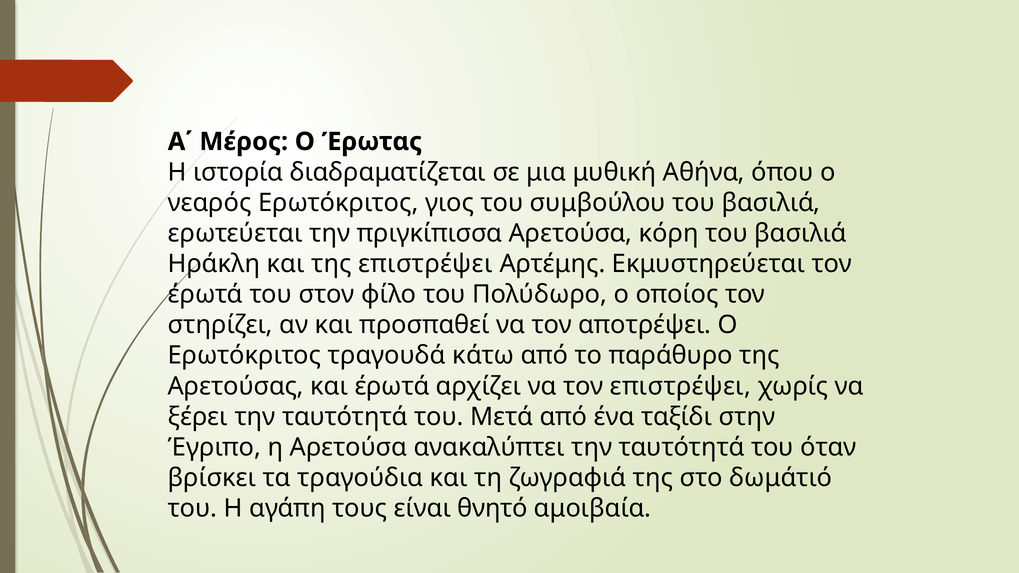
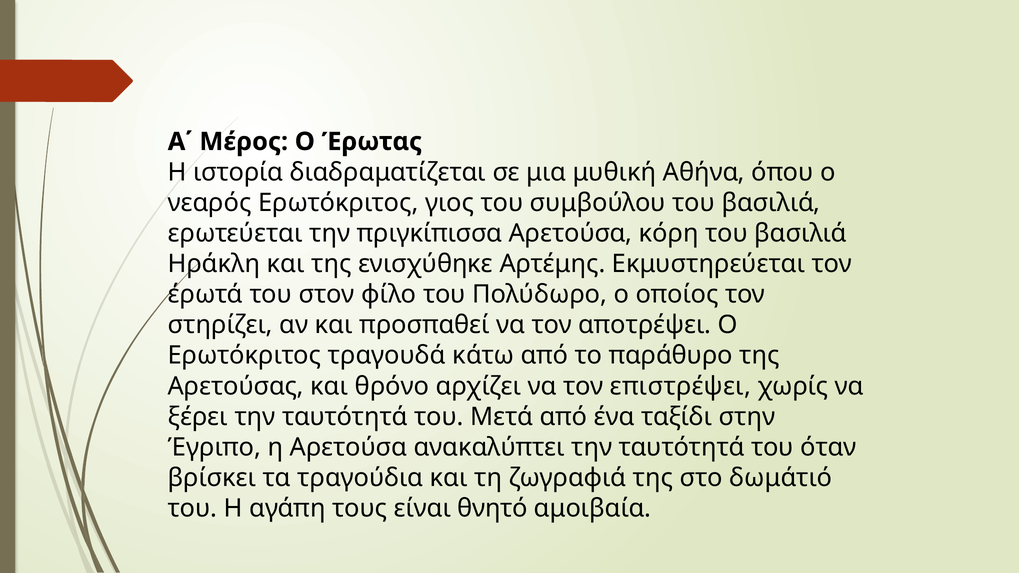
της επιστρέψει: επιστρέψει -> ενισχύθηκε
και έρωτά: έρωτά -> θρόνο
